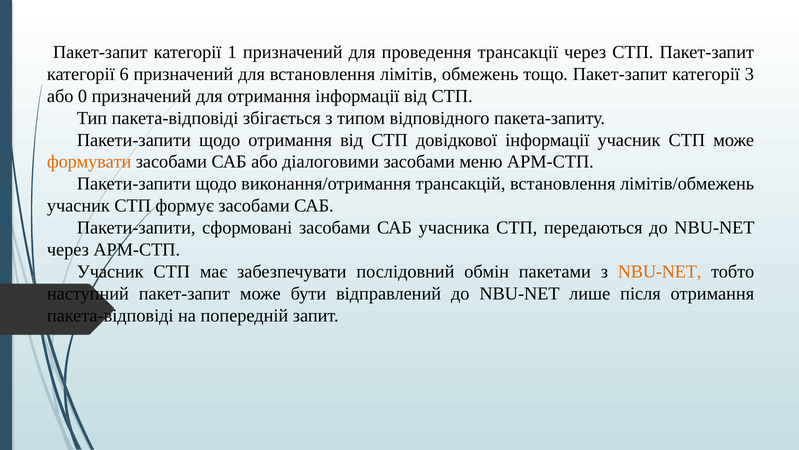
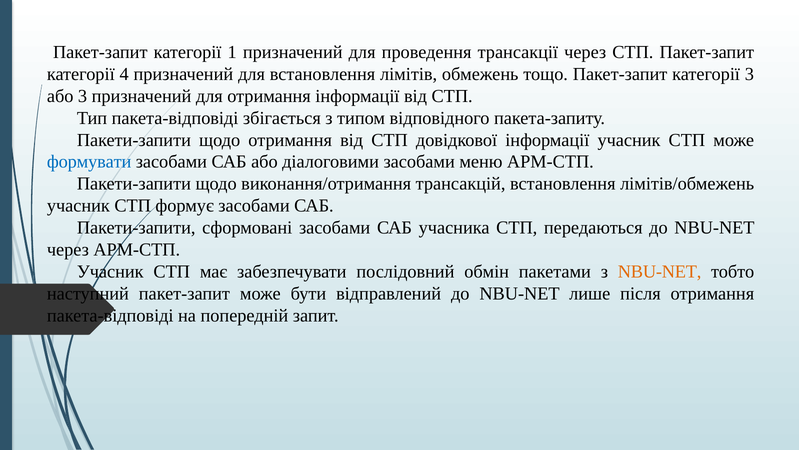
6: 6 -> 4
або 0: 0 -> 3
формувати colour: orange -> blue
